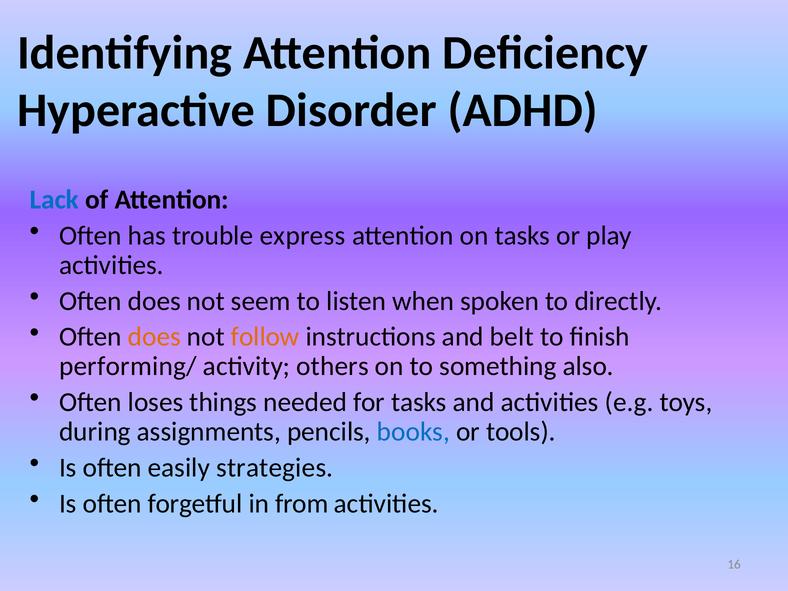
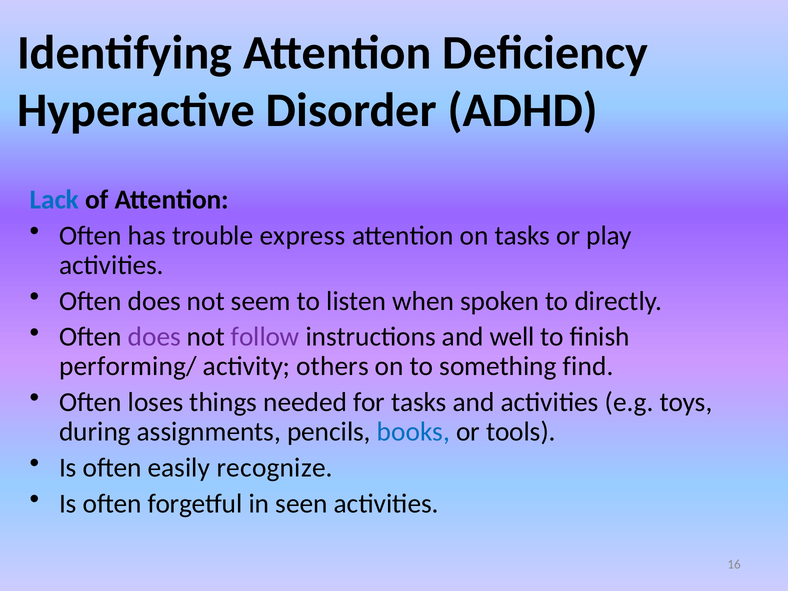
does at (154, 337) colour: orange -> purple
follow colour: orange -> purple
belt: belt -> well
also: also -> find
strategies: strategies -> recognize
from: from -> seen
